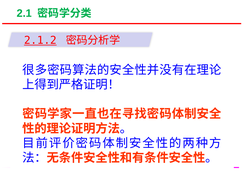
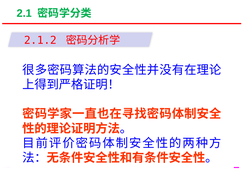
2.1.2 underline: present -> none
